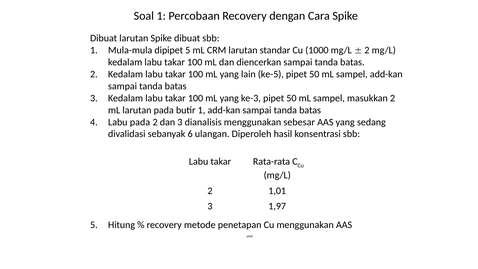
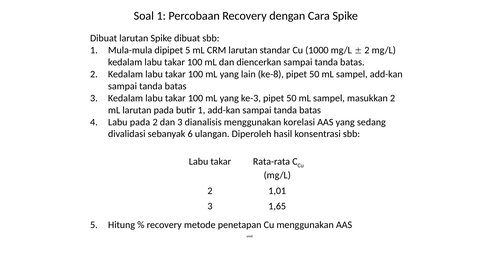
ke-5: ke-5 -> ke-8
sebesar: sebesar -> korelasi
1,97: 1,97 -> 1,65
